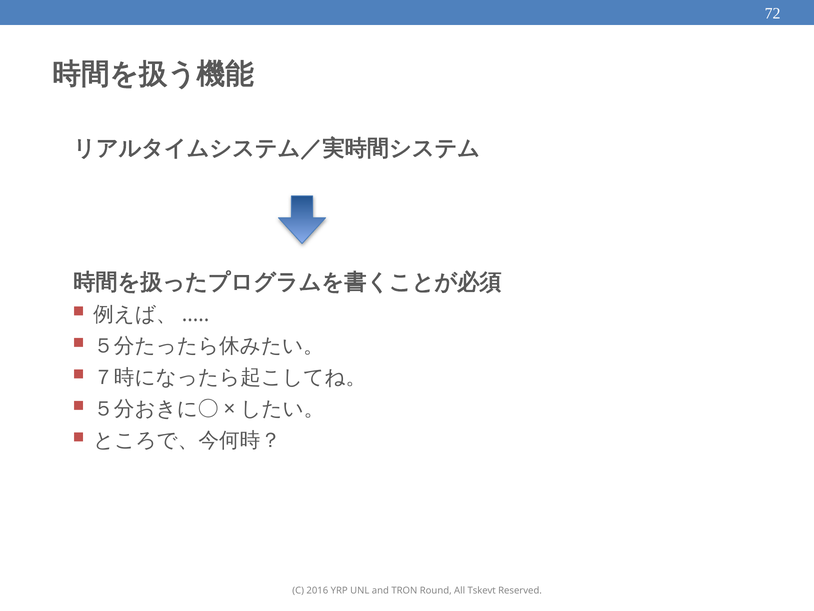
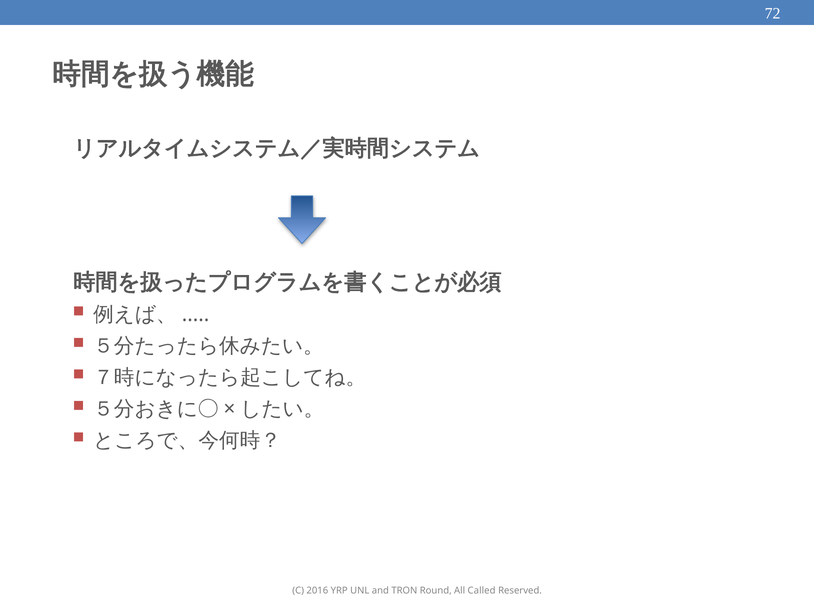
Tskevt: Tskevt -> Called
